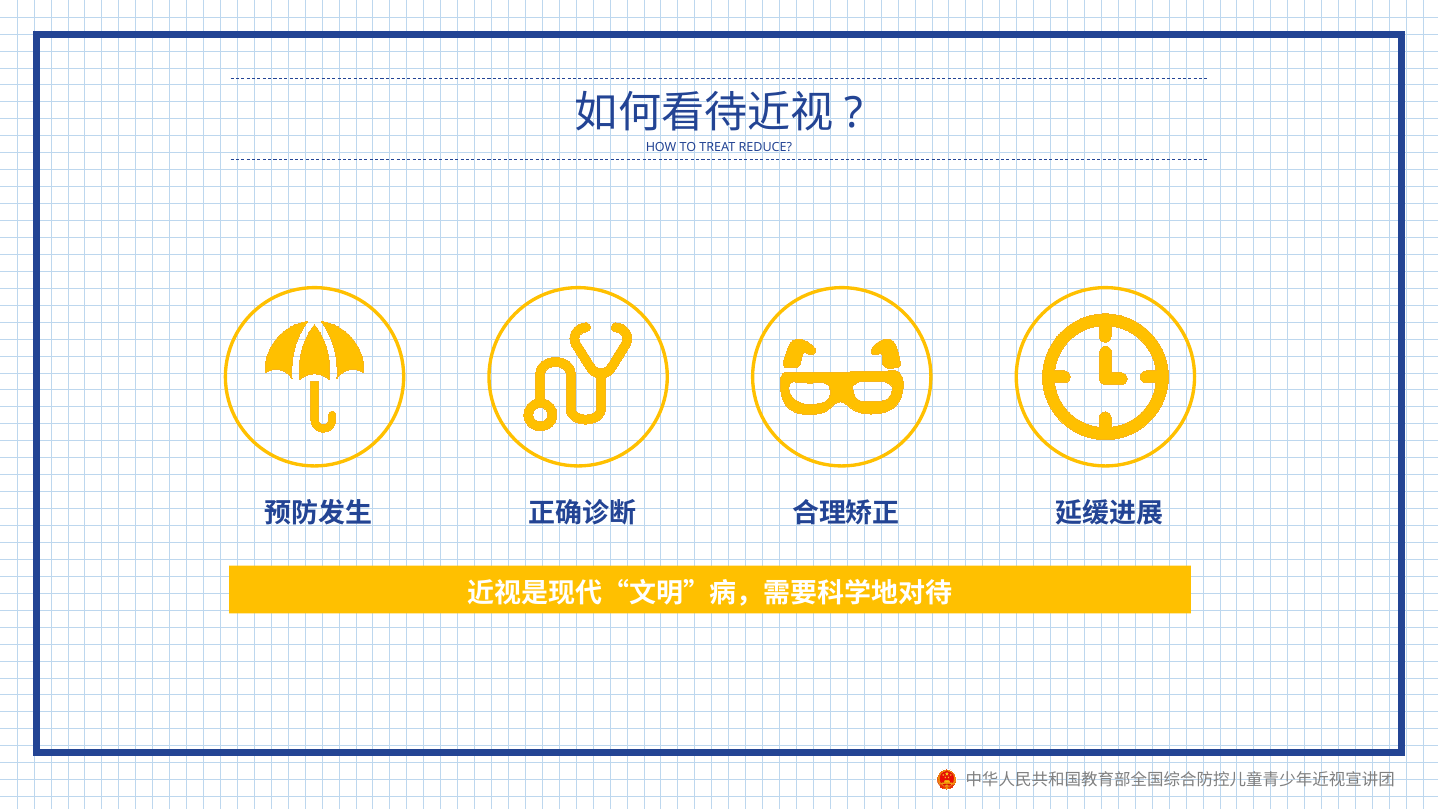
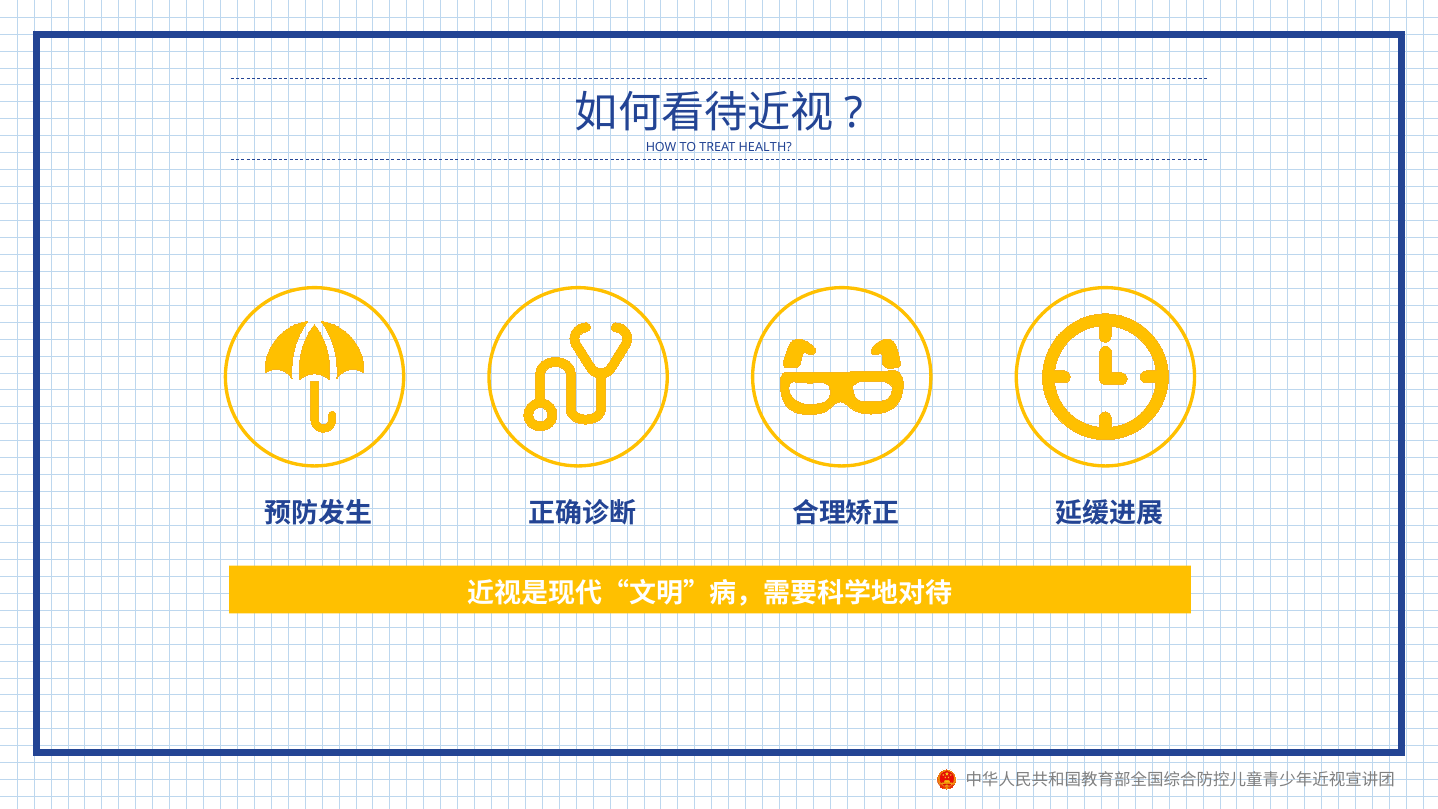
REDUCE: REDUCE -> HEALTH
